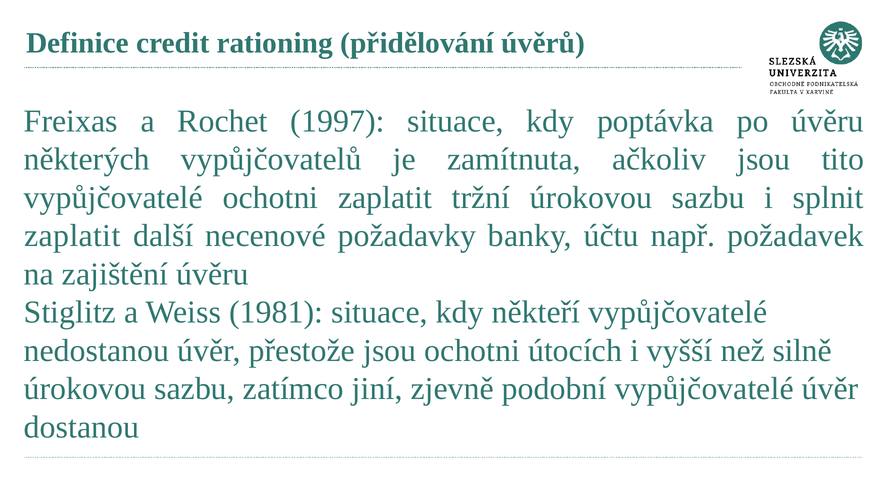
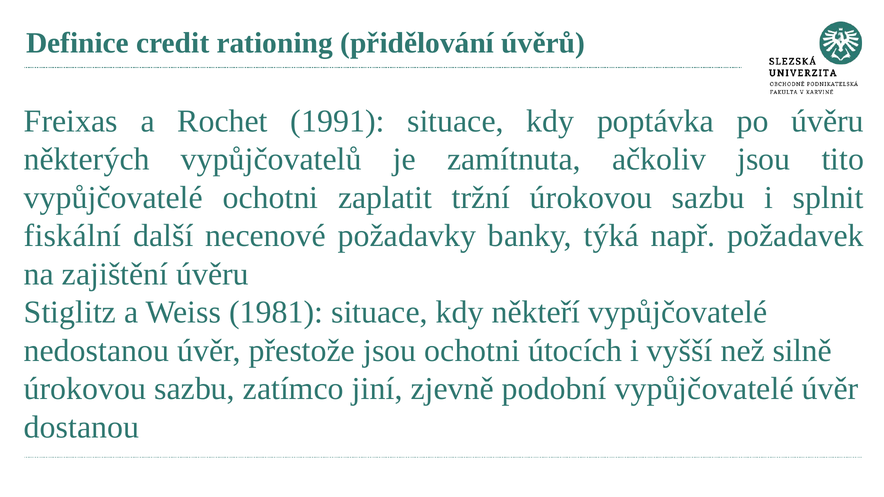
1997: 1997 -> 1991
zaplatit at (72, 236): zaplatit -> fiskální
účtu: účtu -> týká
